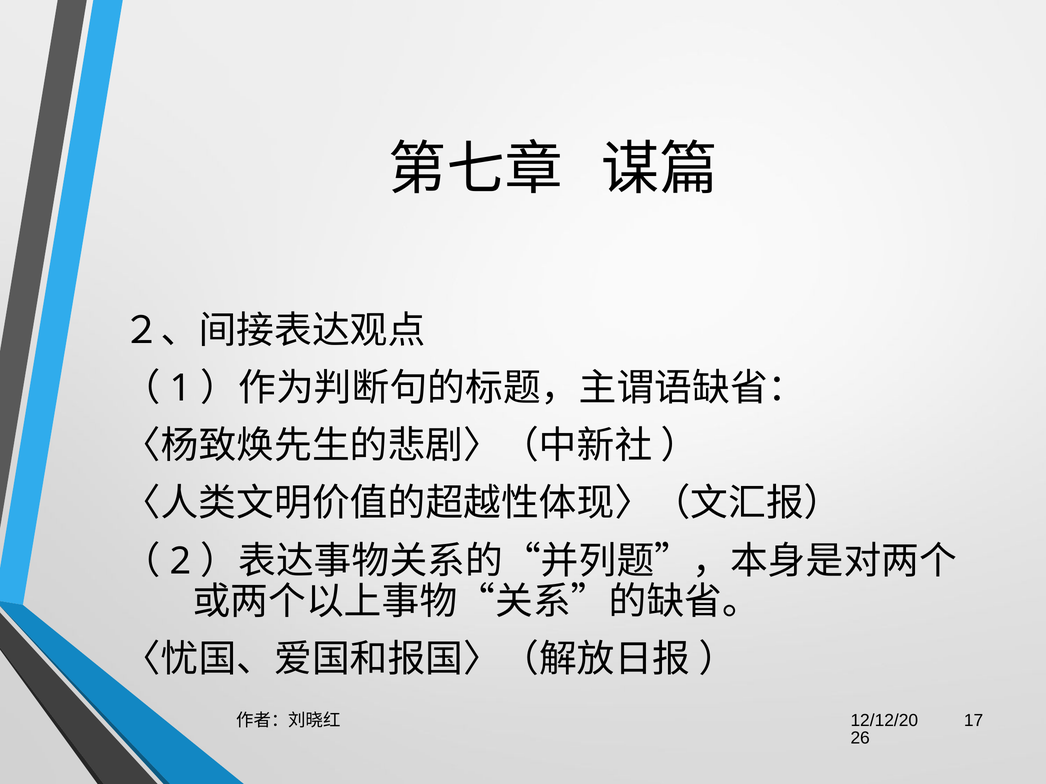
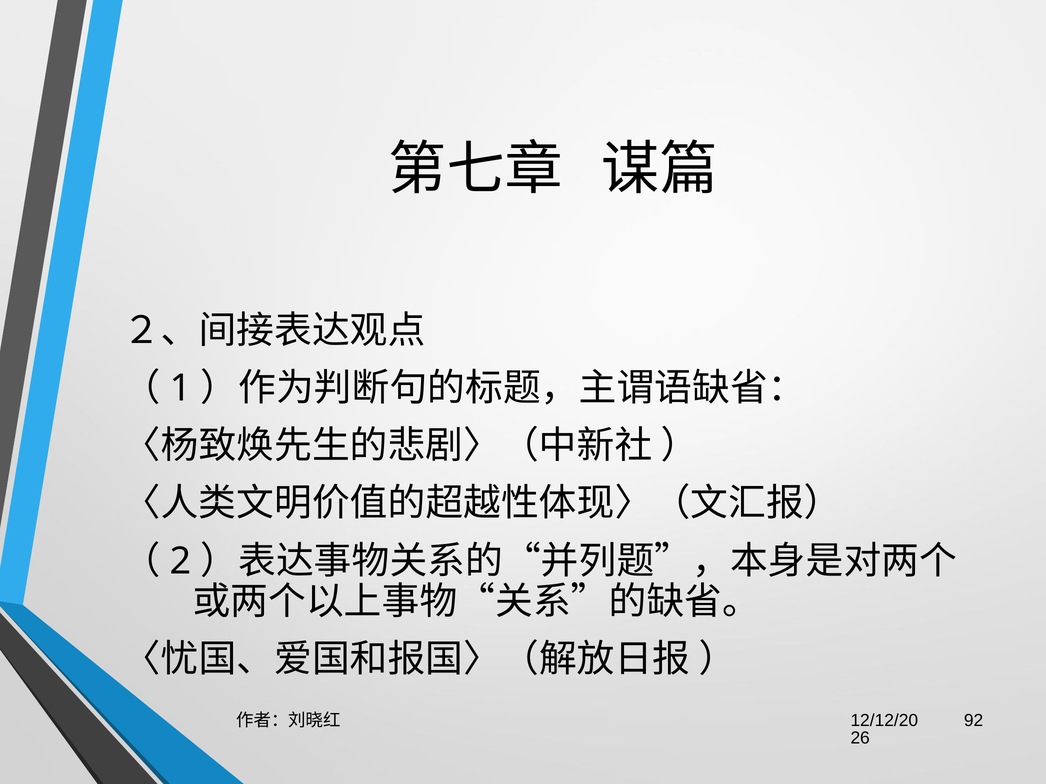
17: 17 -> 92
